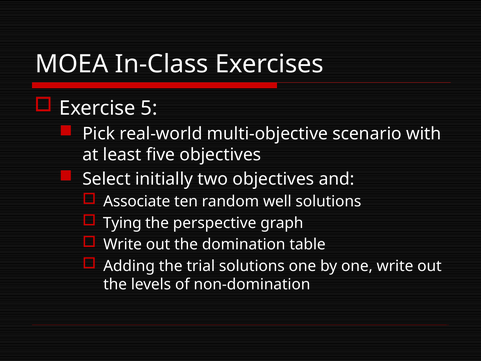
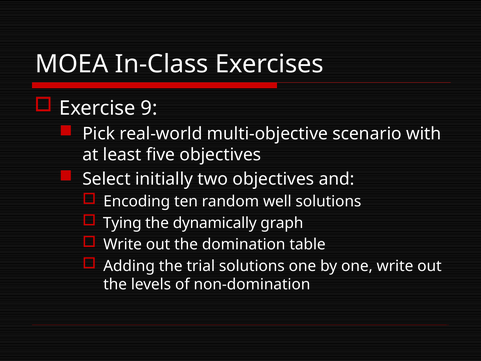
5: 5 -> 9
Associate: Associate -> Encoding
perspective: perspective -> dynamically
